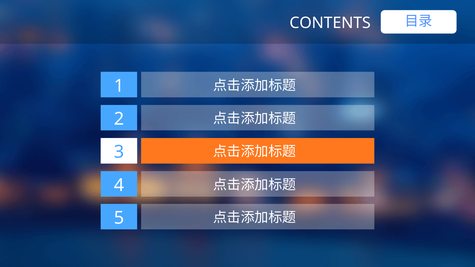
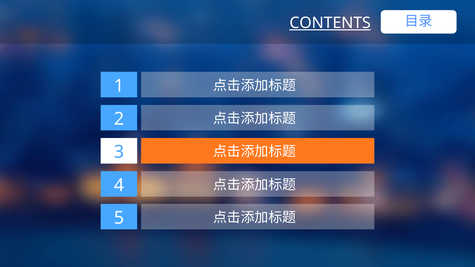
CONTENTS underline: none -> present
